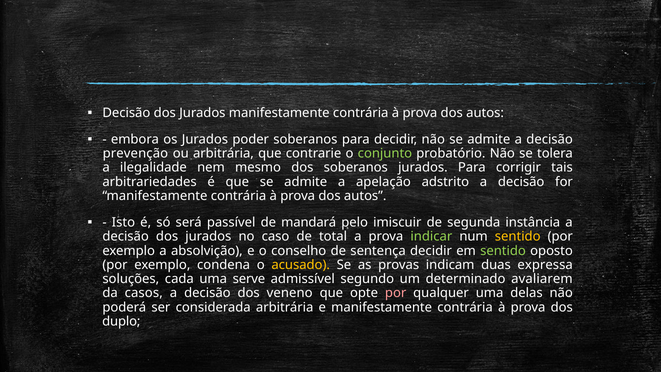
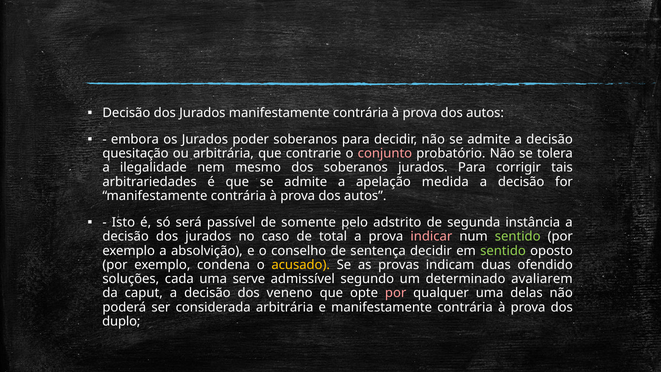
prevenção: prevenção -> quesitação
conjunto colour: light green -> pink
adstrito: adstrito -> medida
mandará: mandará -> somente
imiscuir: imiscuir -> adstrito
indicar colour: light green -> pink
sentido at (518, 237) colour: yellow -> light green
expressa: expressa -> ofendido
casos: casos -> caput
